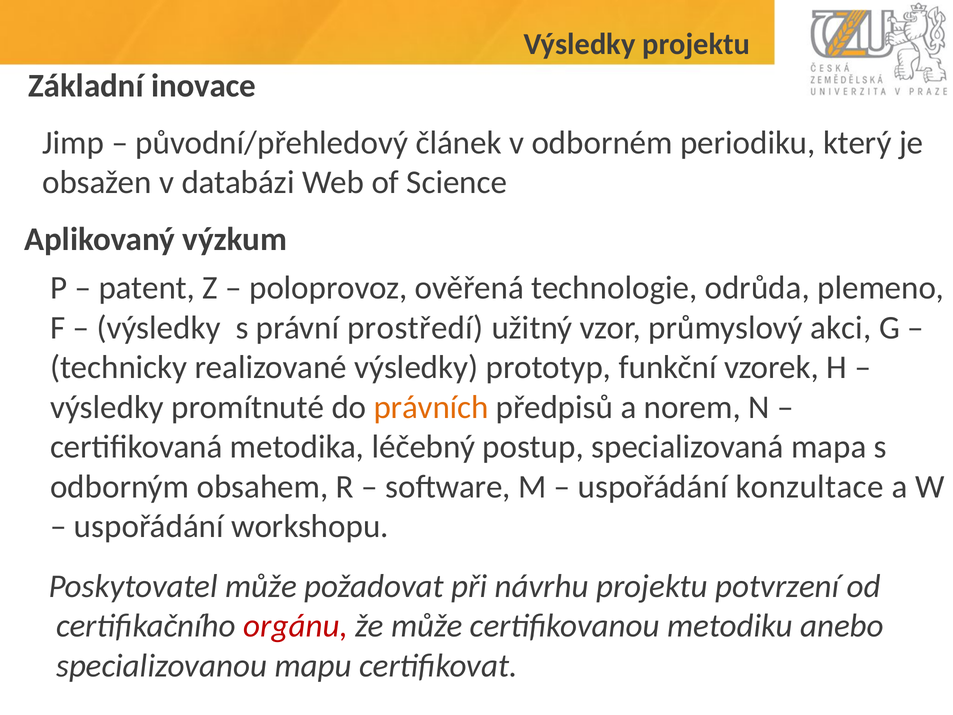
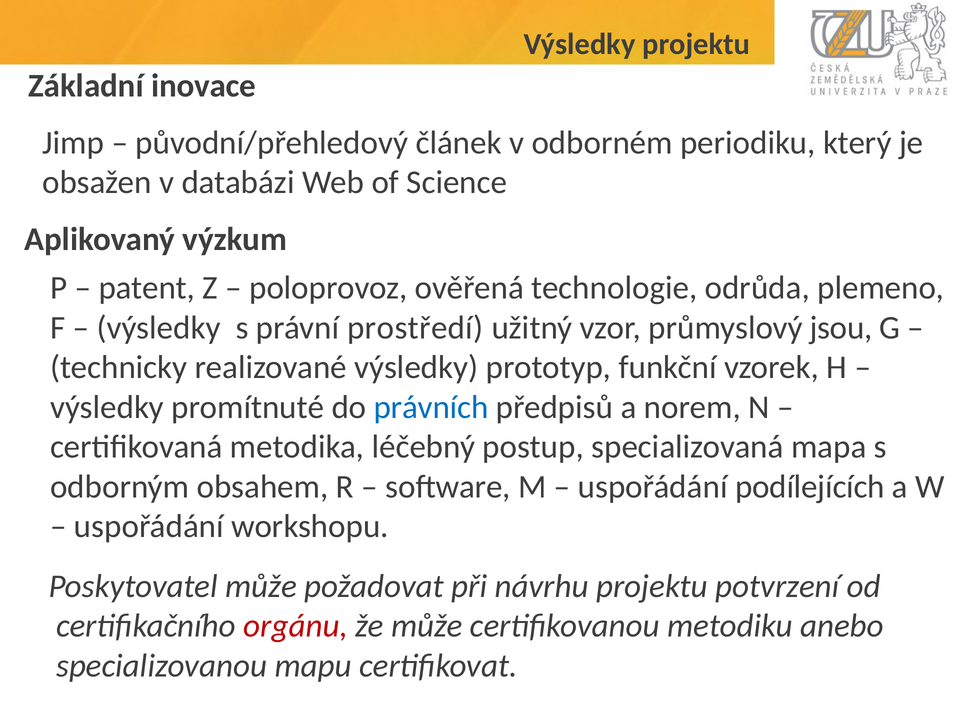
akci: akci -> jsou
právních colour: orange -> blue
konzultace: konzultace -> podílejících
